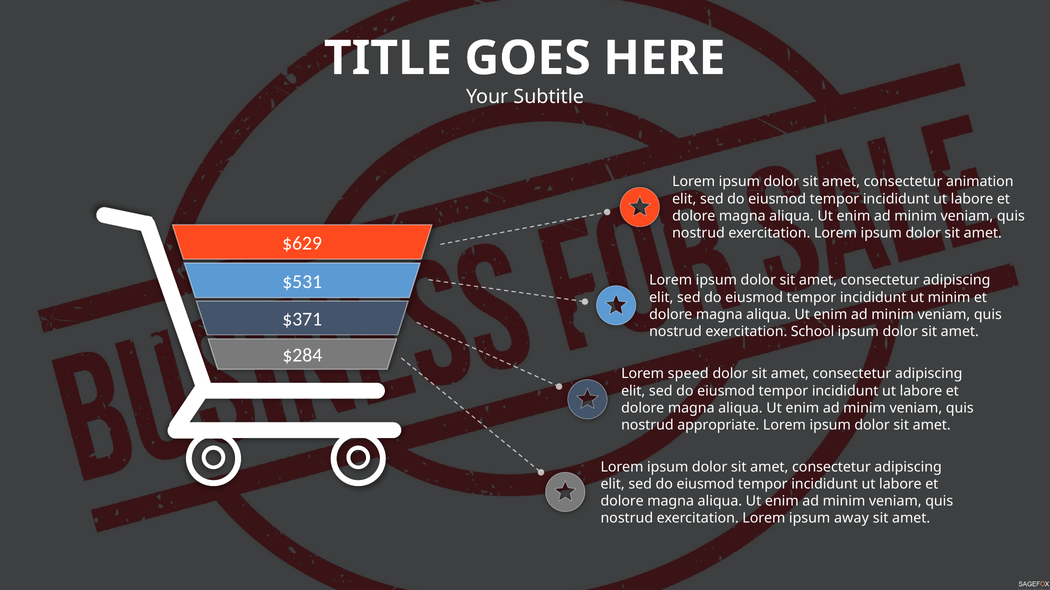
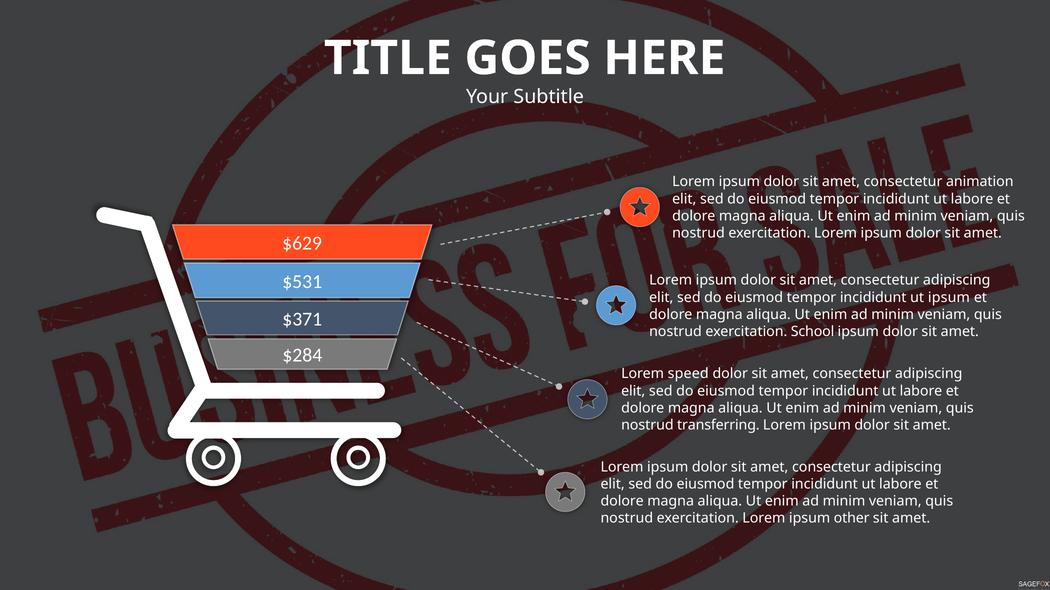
ut minim: minim -> ipsum
appropriate: appropriate -> transferring
away: away -> other
